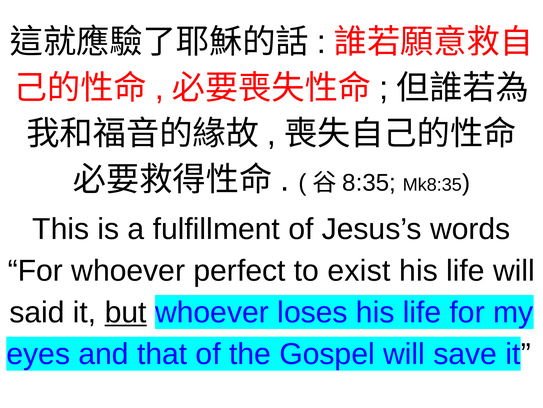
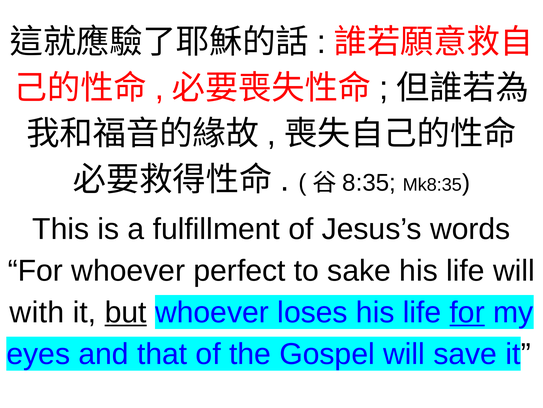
exist: exist -> sake
said: said -> with
for at (467, 312) underline: none -> present
